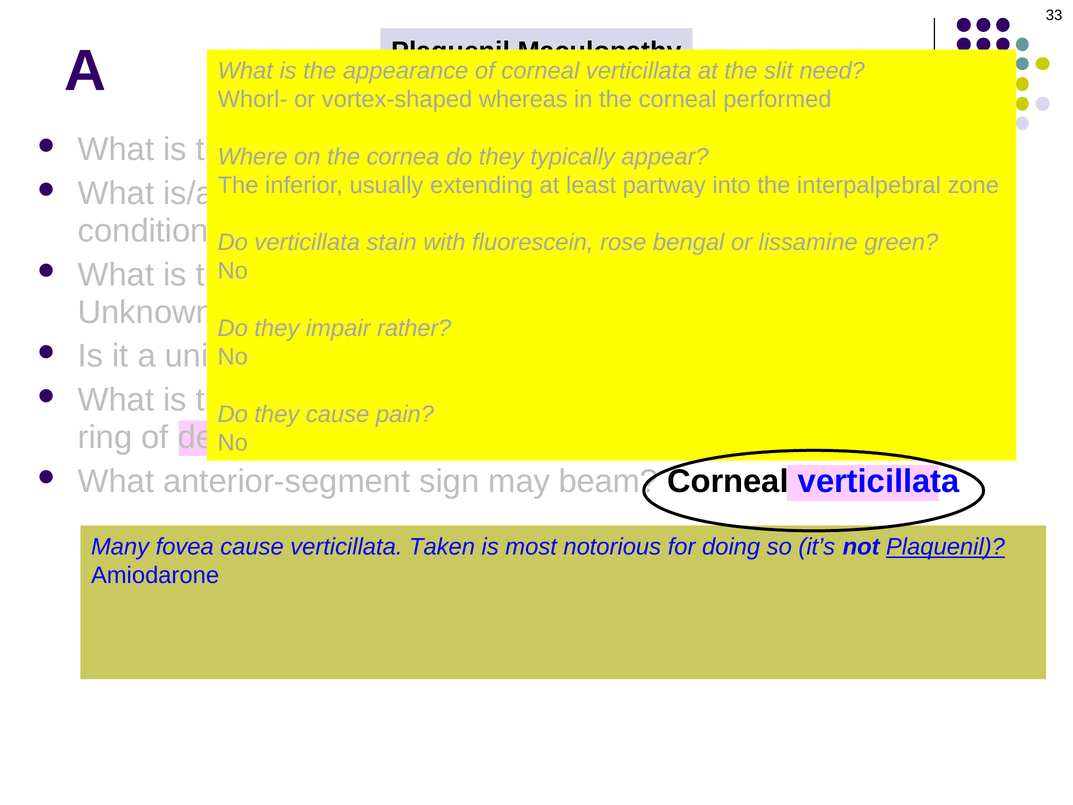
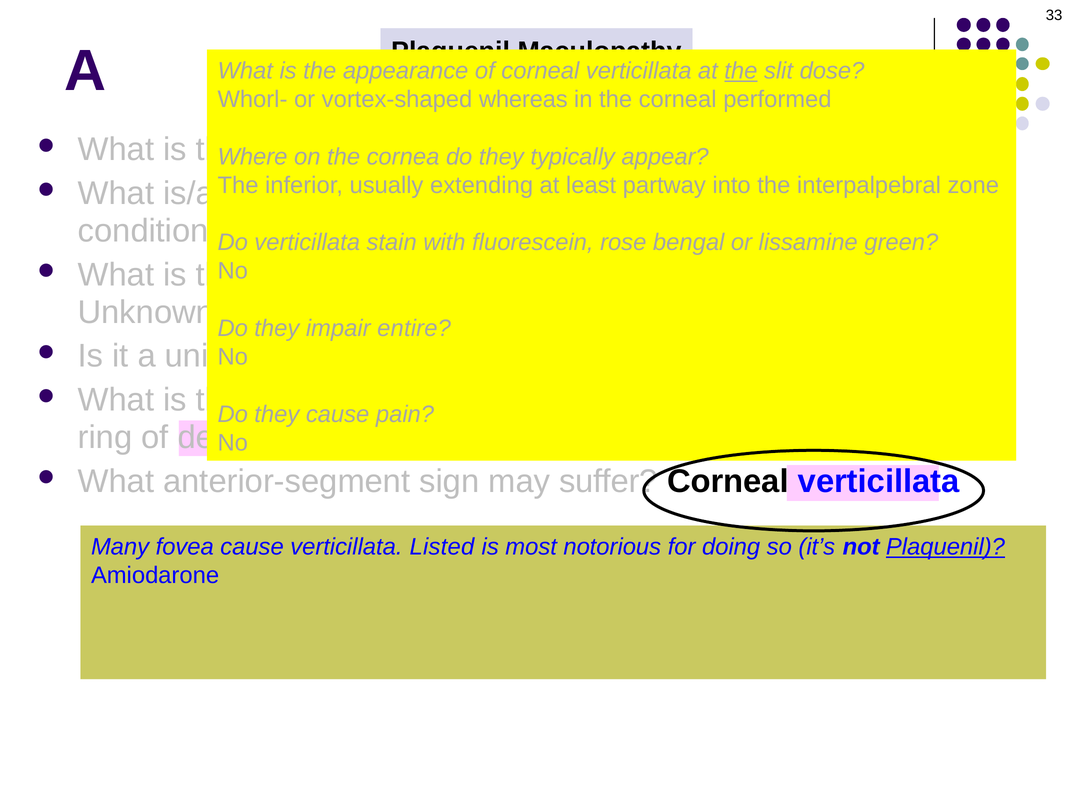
the at (741, 71) underline: none -> present
need: need -> dose
rather: rather -> entire
beam: beam -> suffer
Taken: Taken -> Listed
